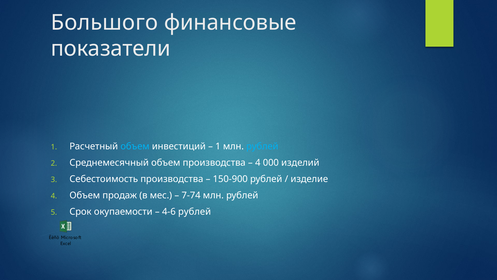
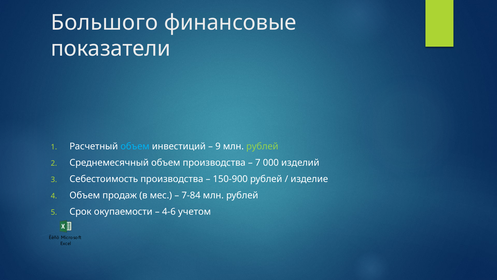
1 at (218, 146): 1 -> 9
рублей at (262, 146) colour: light blue -> light green
4 at (258, 162): 4 -> 7
7-74: 7-74 -> 7-84
4-6 рублей: рублей -> учетом
